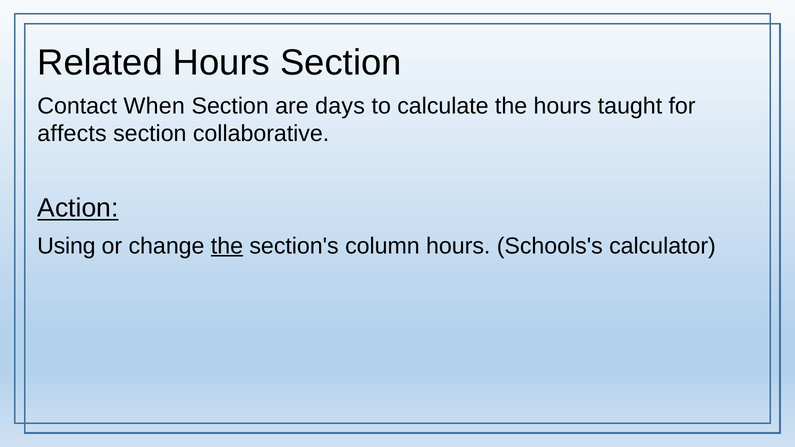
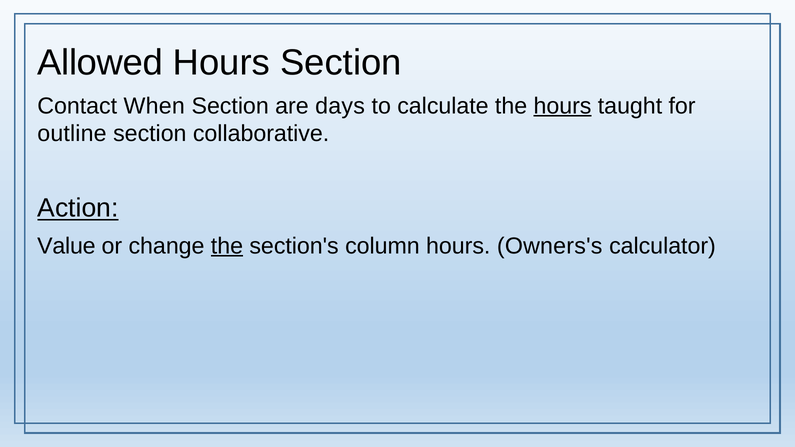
Related: Related -> Allowed
hours at (563, 106) underline: none -> present
affects: affects -> outline
Using: Using -> Value
Schools's: Schools's -> Owners's
